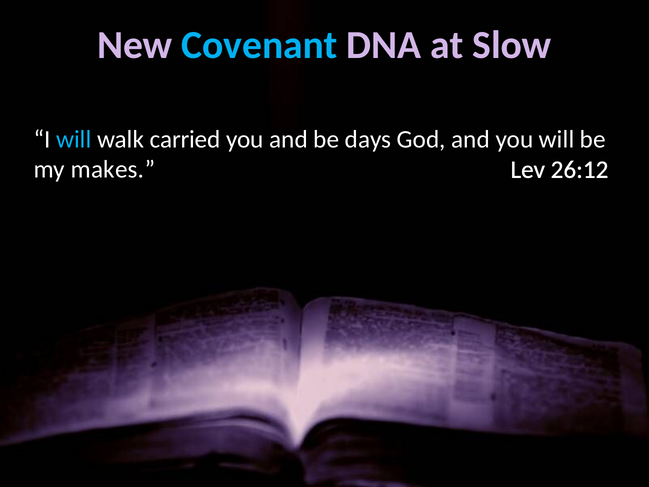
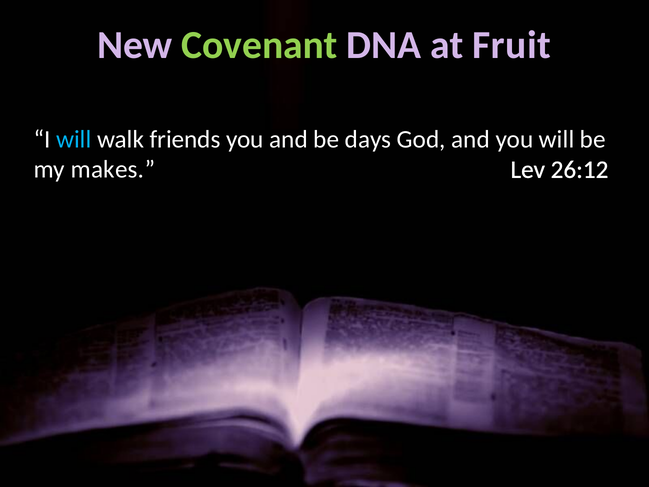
Covenant colour: light blue -> light green
Slow: Slow -> Fruit
carried: carried -> friends
